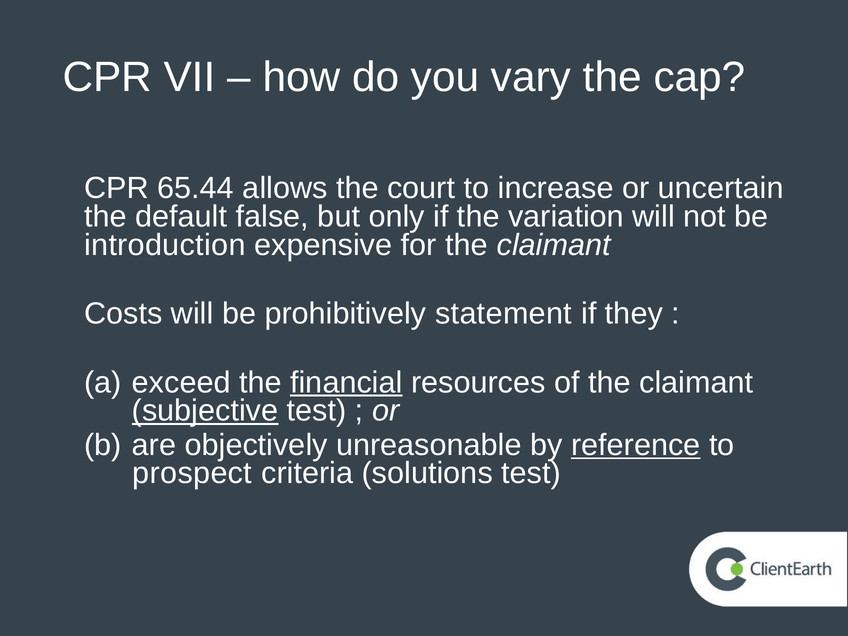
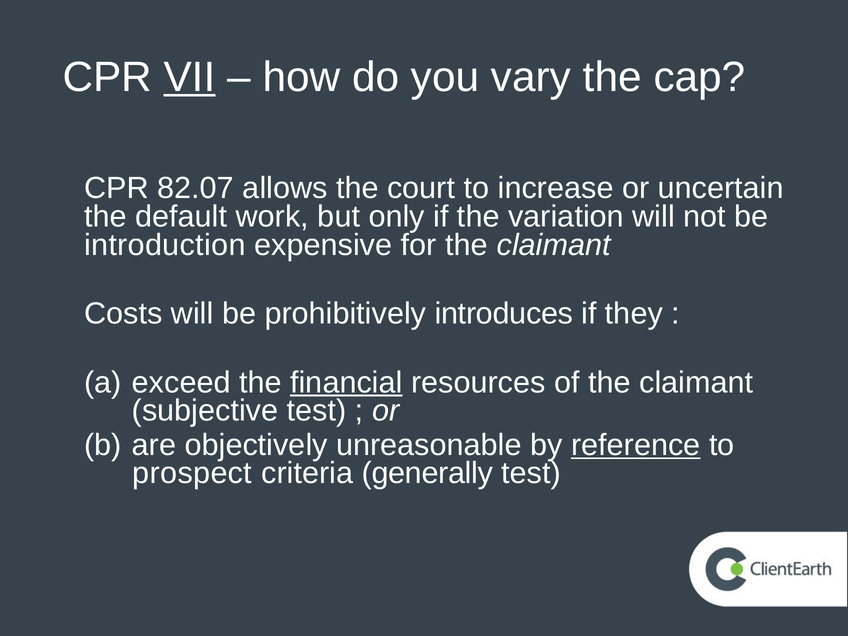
VII underline: none -> present
65.44: 65.44 -> 82.07
false: false -> work
statement: statement -> introduces
subjective underline: present -> none
solutions: solutions -> generally
